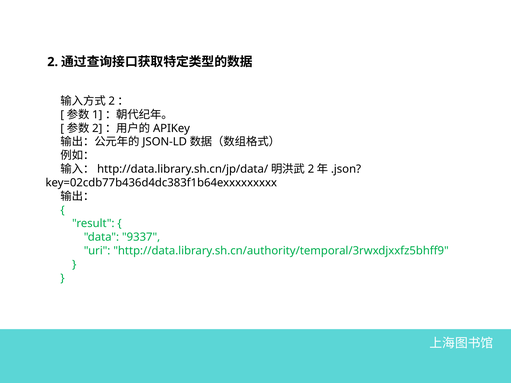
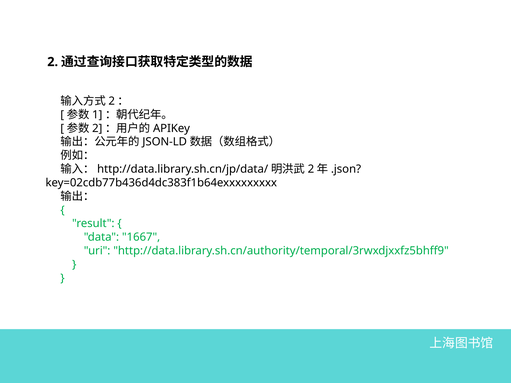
9337: 9337 -> 1667
